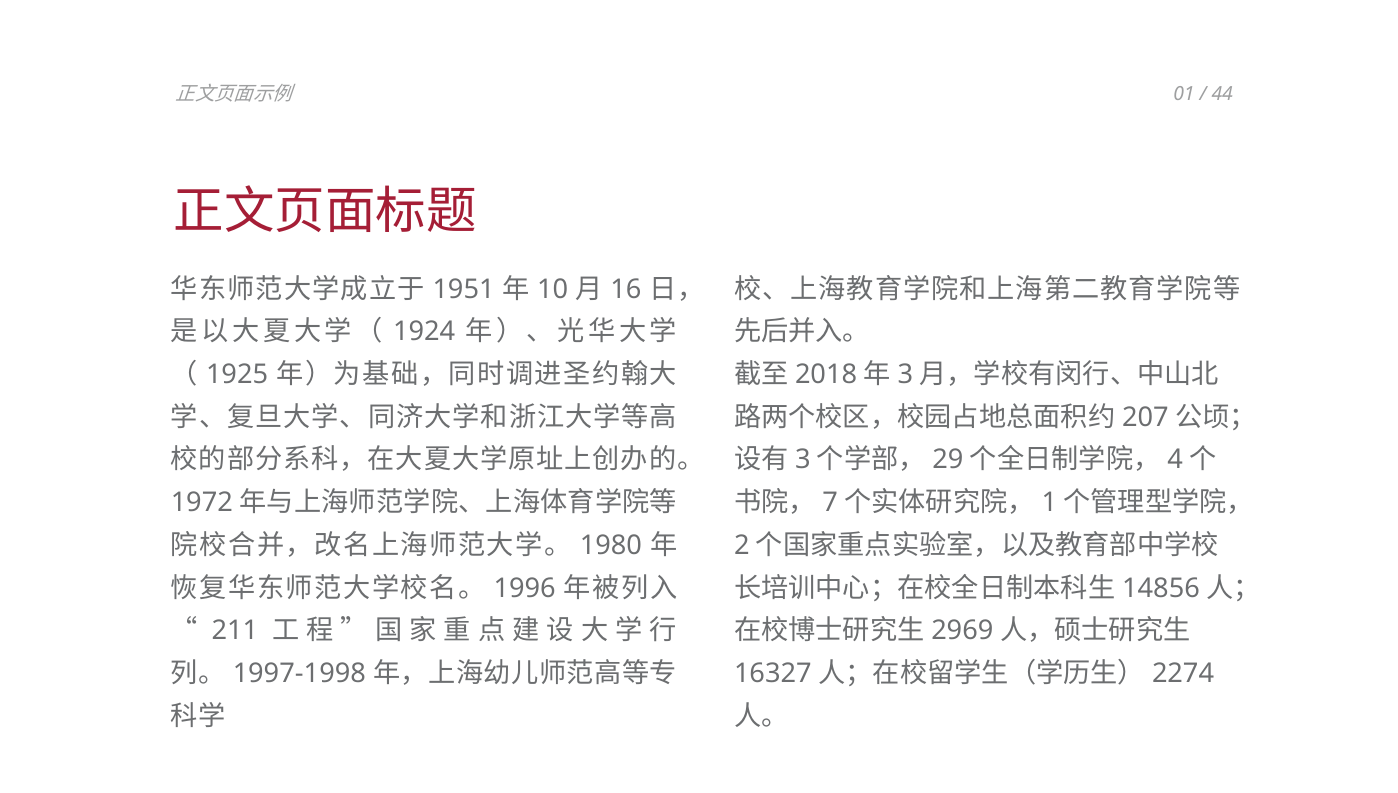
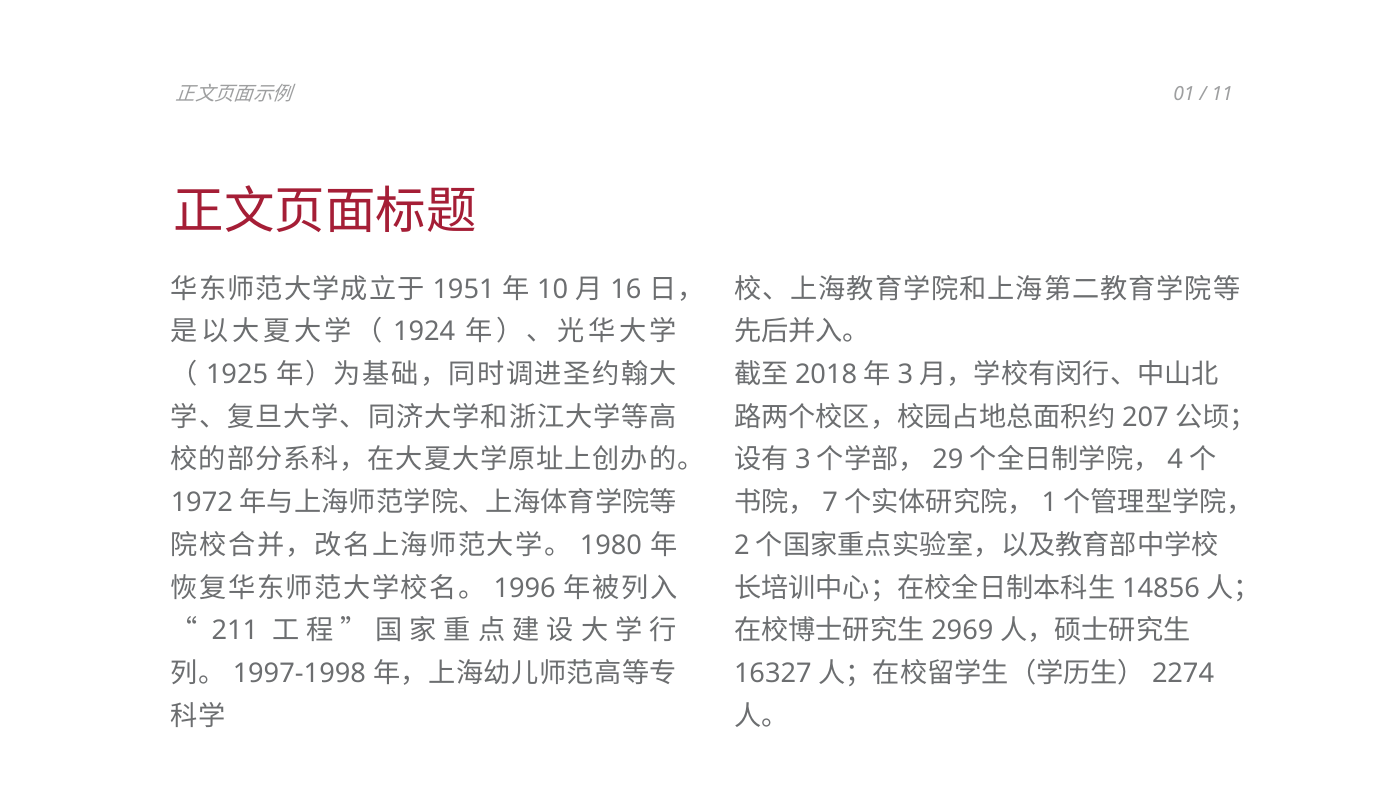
44: 44 -> 11
